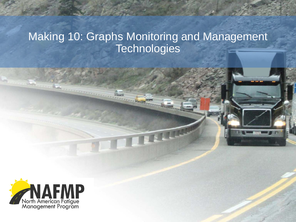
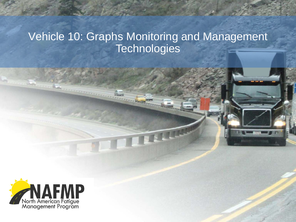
Making: Making -> Vehicle
